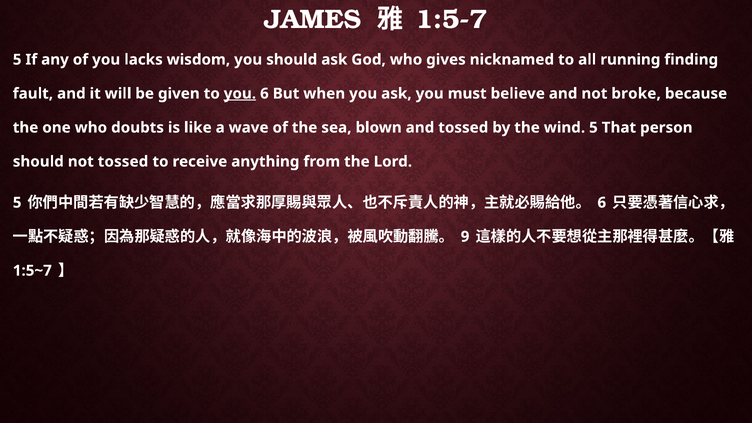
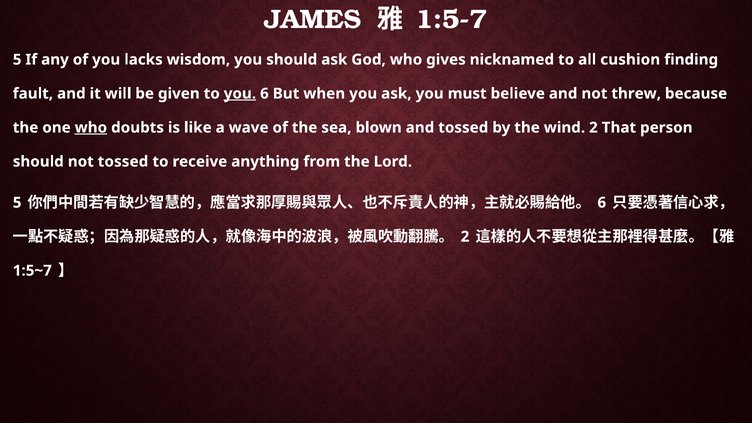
running: running -> cushion
broke: broke -> threw
who at (91, 128) underline: none -> present
wind 5: 5 -> 2
9 at (465, 237): 9 -> 2
